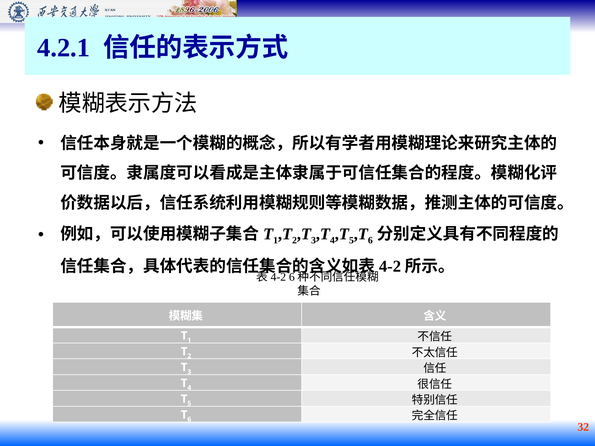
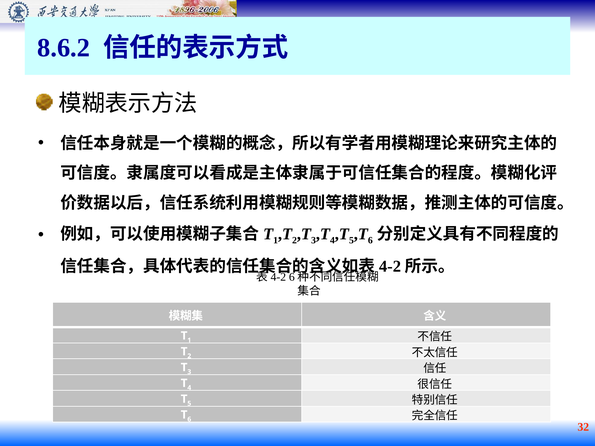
4.2.1: 4.2.1 -> 8.6.2
